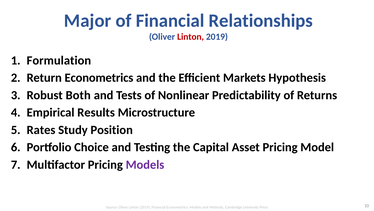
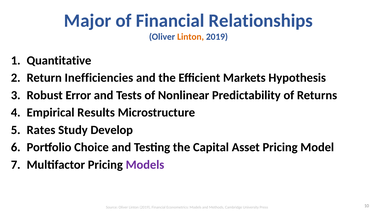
Linton at (191, 37) colour: red -> orange
Formulation: Formulation -> Quantitative
Return Econometrics: Econometrics -> Inefficiencies
Both: Both -> Error
Position: Position -> Develop
